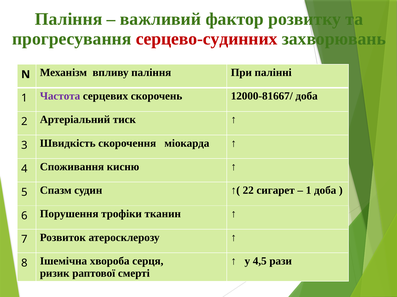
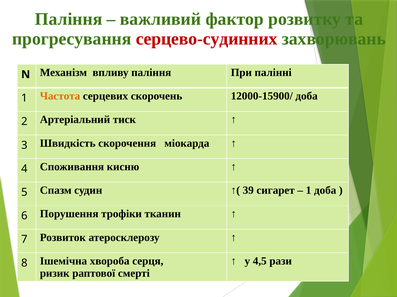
Частота colour: purple -> orange
12000-81667/: 12000-81667/ -> 12000-15900/
22: 22 -> 39
